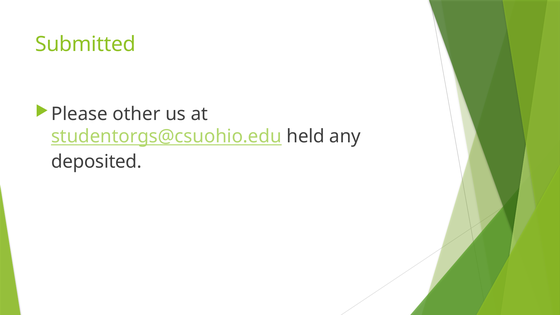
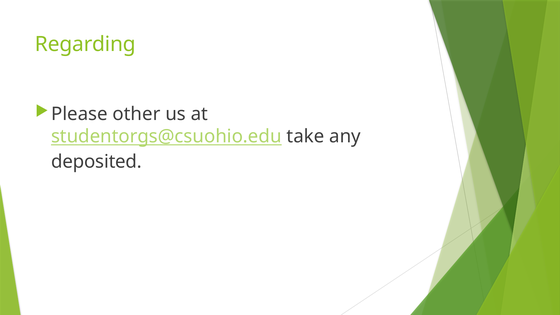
Submitted: Submitted -> Regarding
held: held -> take
